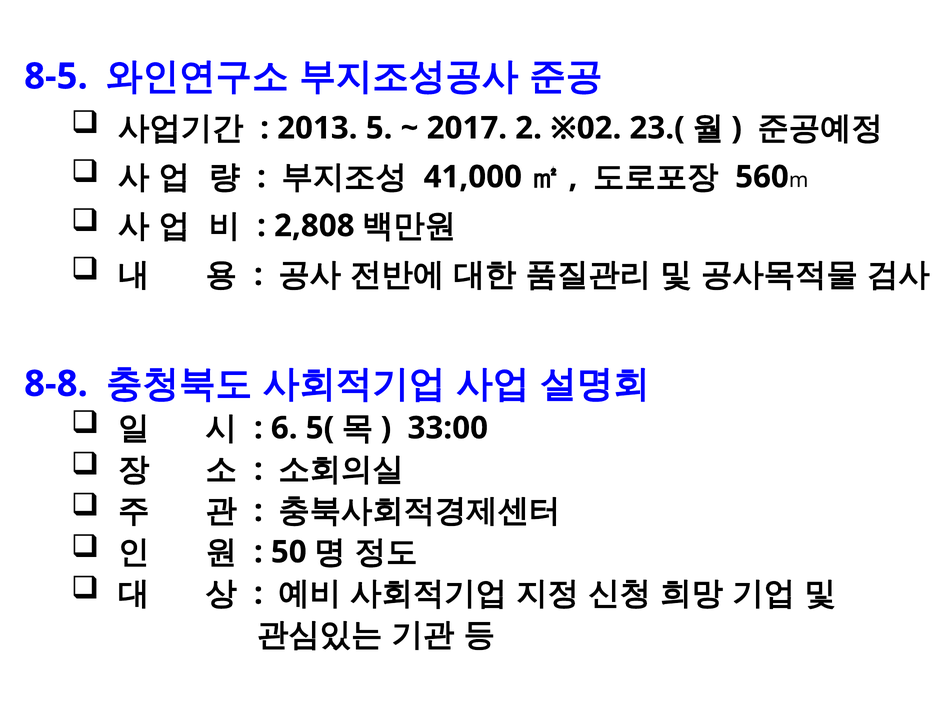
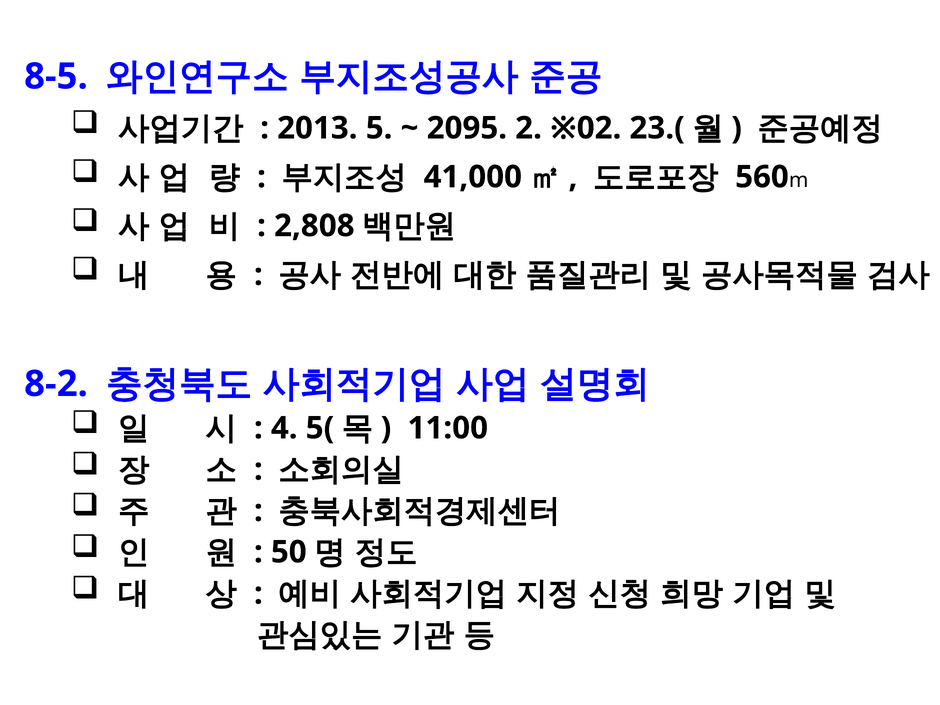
2017: 2017 -> 2095
8-8: 8-8 -> 8-2
6: 6 -> 4
33:00: 33:00 -> 11:00
